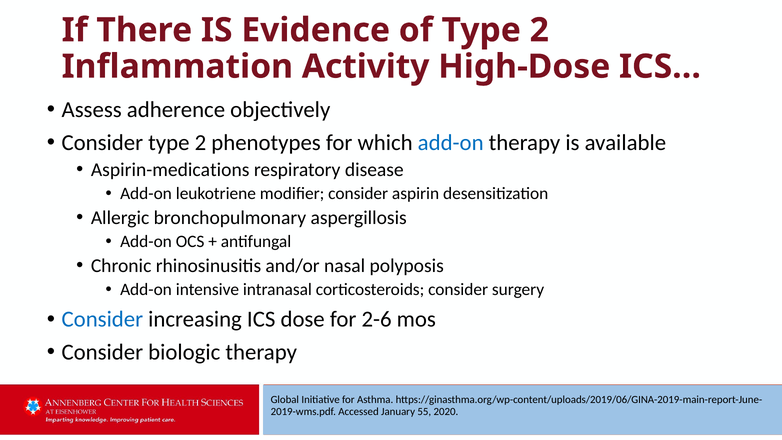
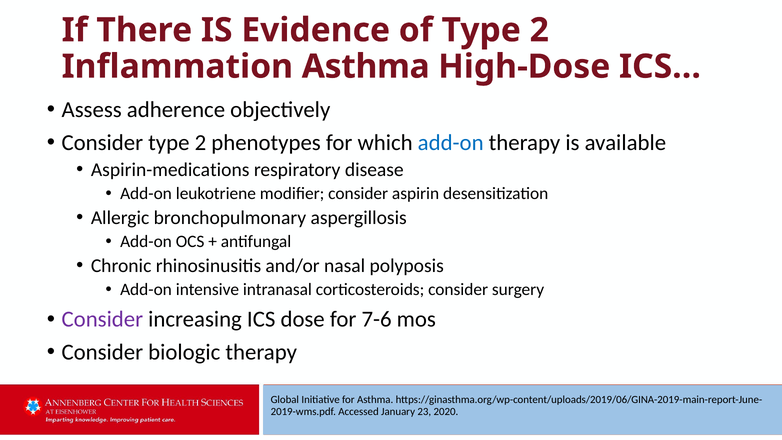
Inflammation Activity: Activity -> Asthma
Consider at (102, 319) colour: blue -> purple
2-6: 2-6 -> 7-6
55: 55 -> 23
